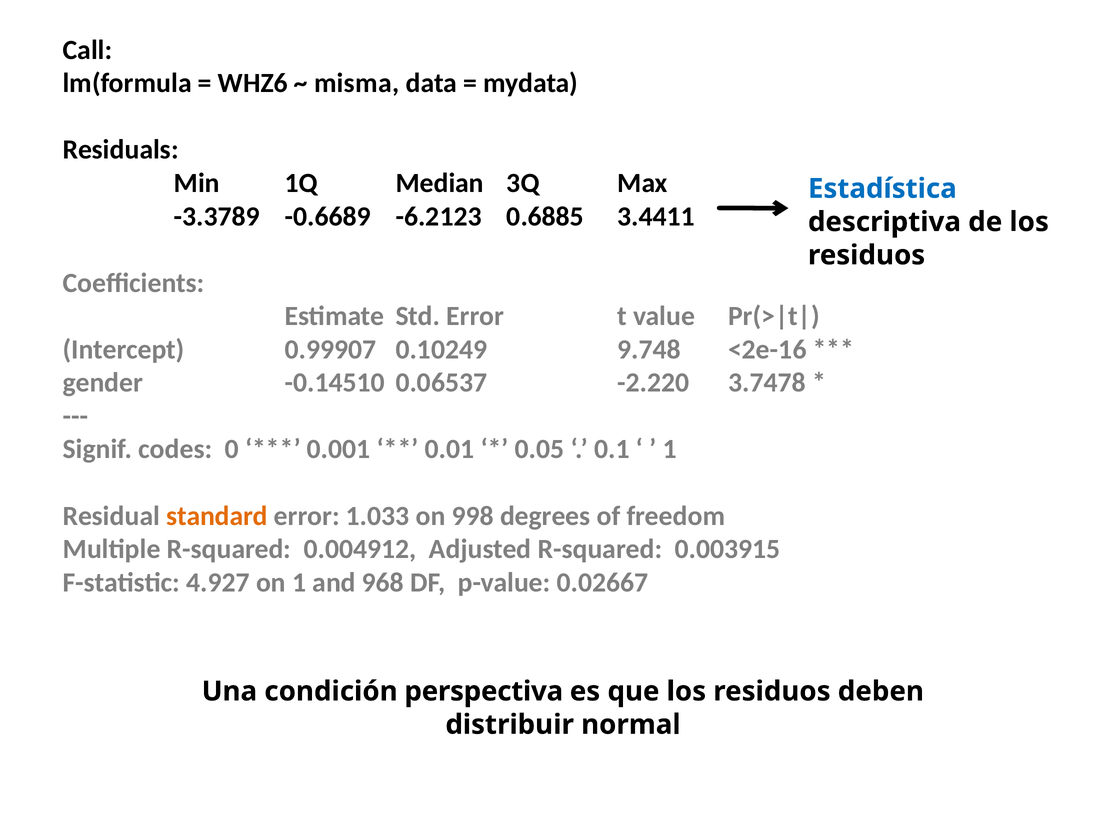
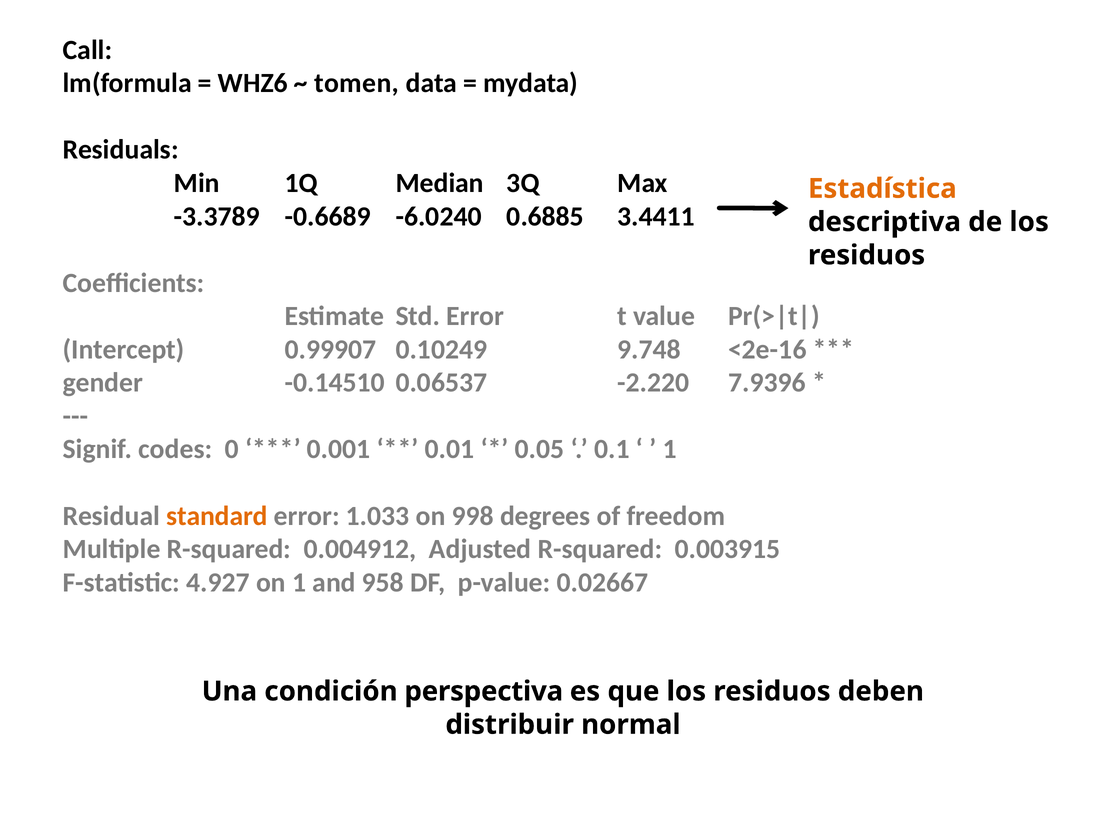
misma: misma -> tomen
Estadística colour: blue -> orange
-6.2123: -6.2123 -> -6.0240
3.7478: 3.7478 -> 7.9396
968: 968 -> 958
